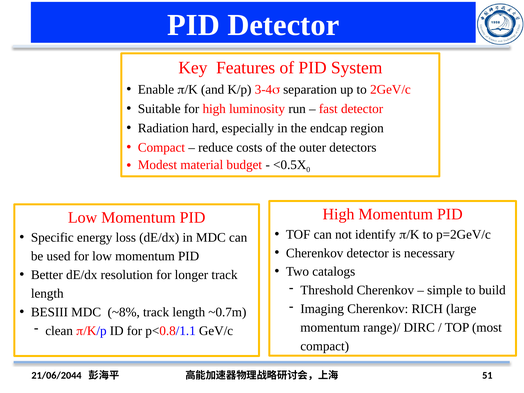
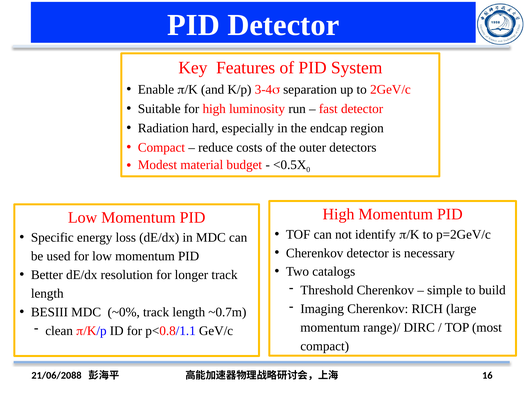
~8%: ~8% -> ~0%
21/06/2044: 21/06/2044 -> 21/06/2088
51: 51 -> 16
